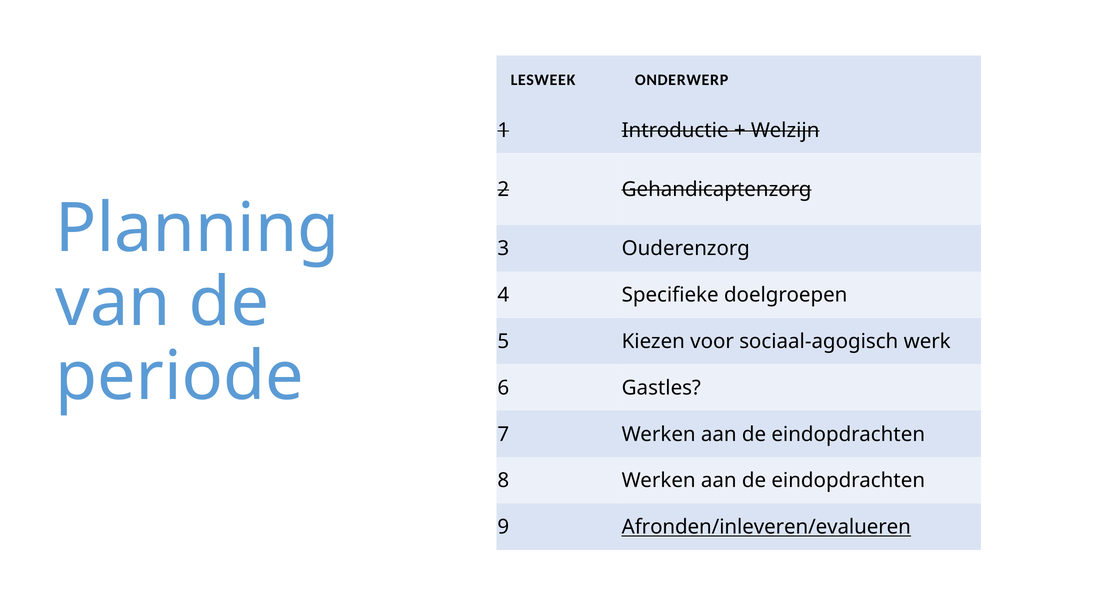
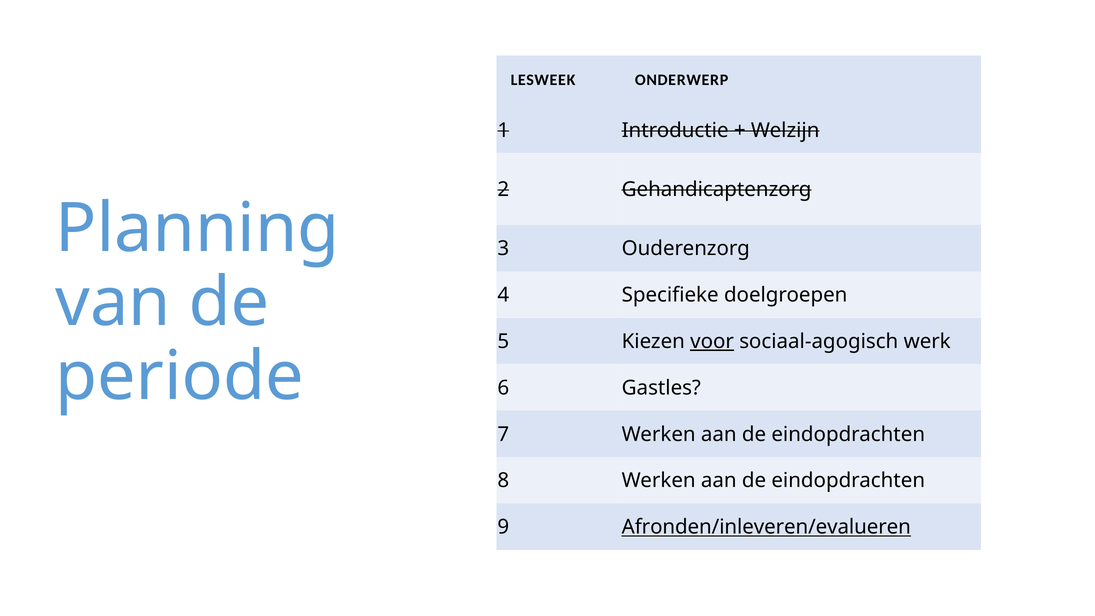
voor underline: none -> present
